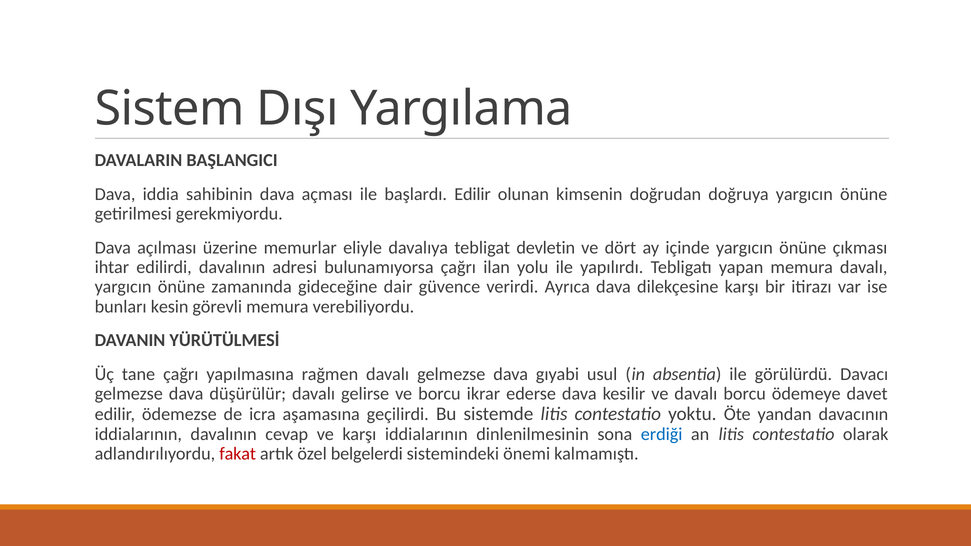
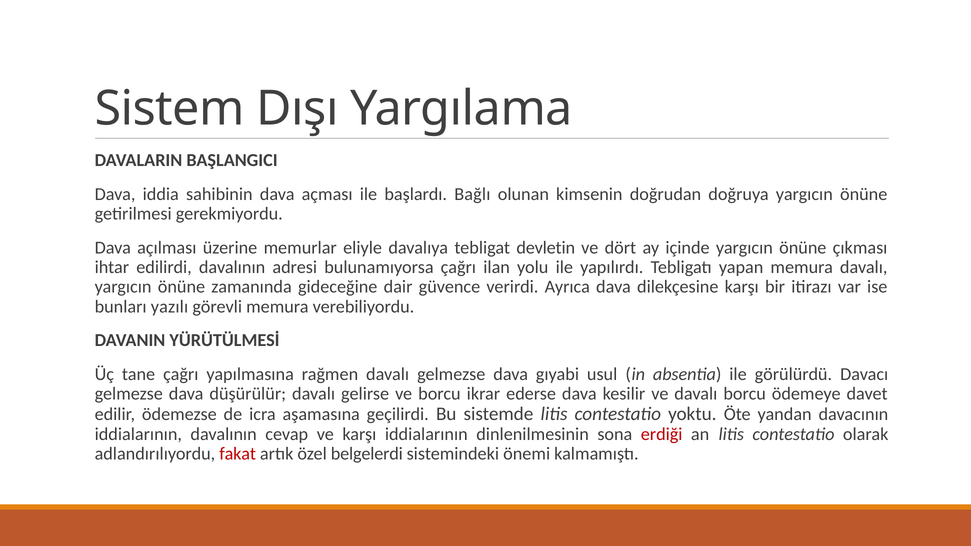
başlardı Edilir: Edilir -> Bağlı
kesin: kesin -> yazılı
erdiği colour: blue -> red
